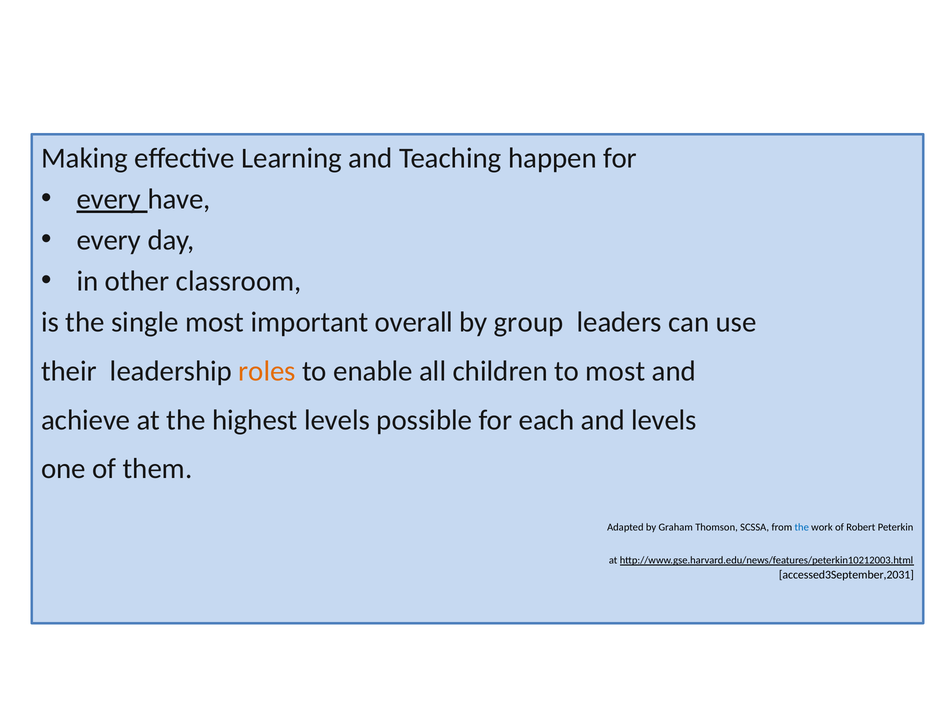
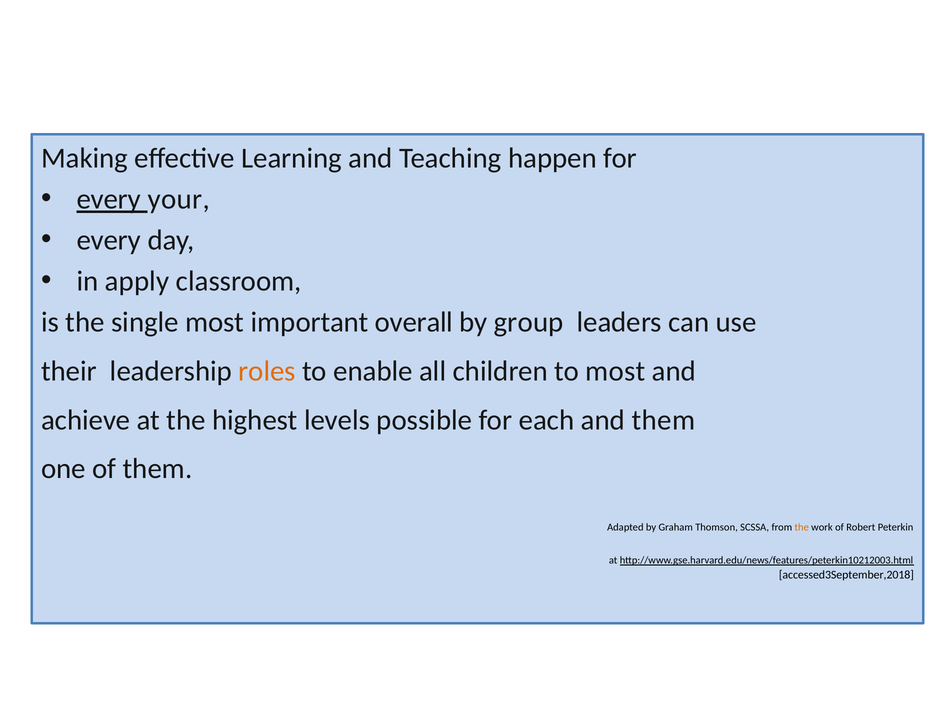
have: have -> your
other: other -> apply
and levels: levels -> them
the at (802, 528) colour: blue -> orange
accessed3September,2031: accessed3September,2031 -> accessed3September,2018
